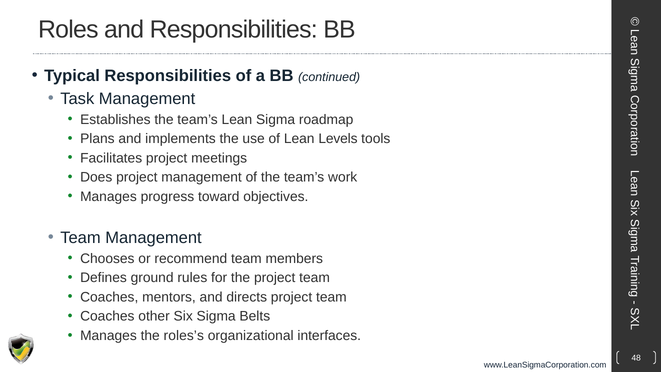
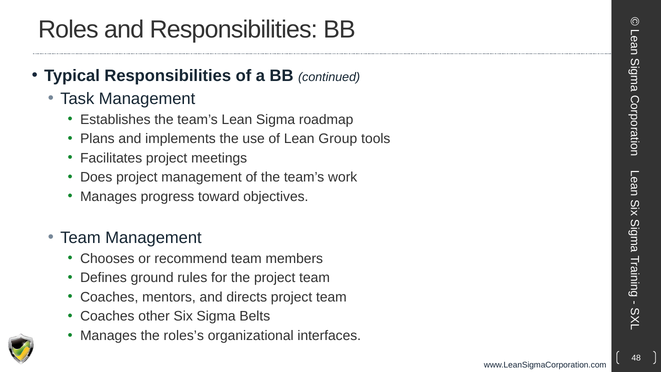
Levels: Levels -> Group
